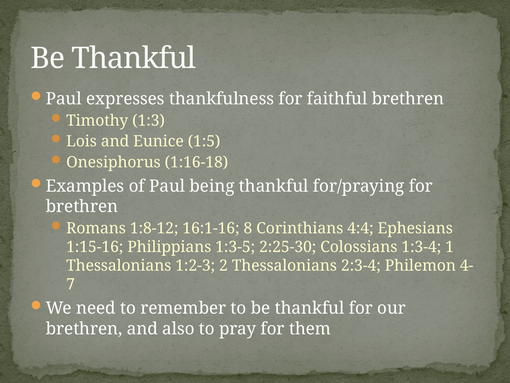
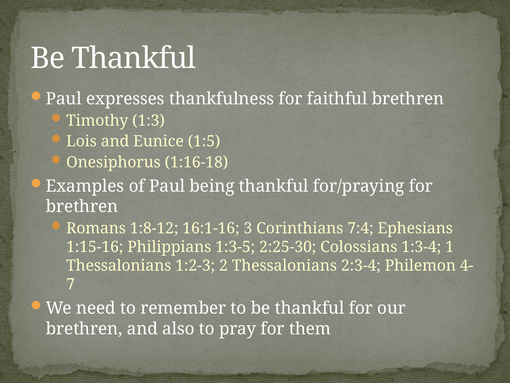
8: 8 -> 3
4:4: 4:4 -> 7:4
